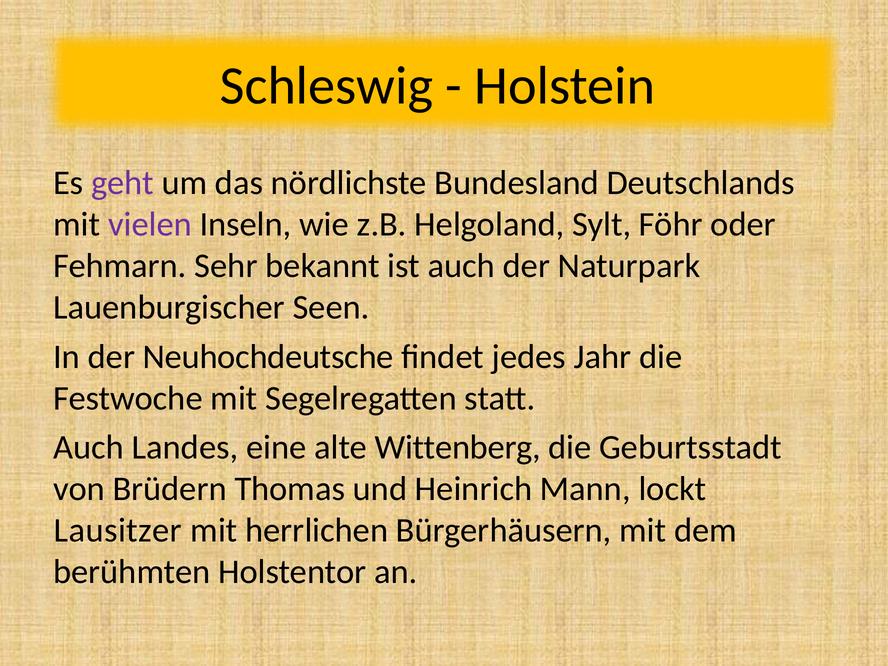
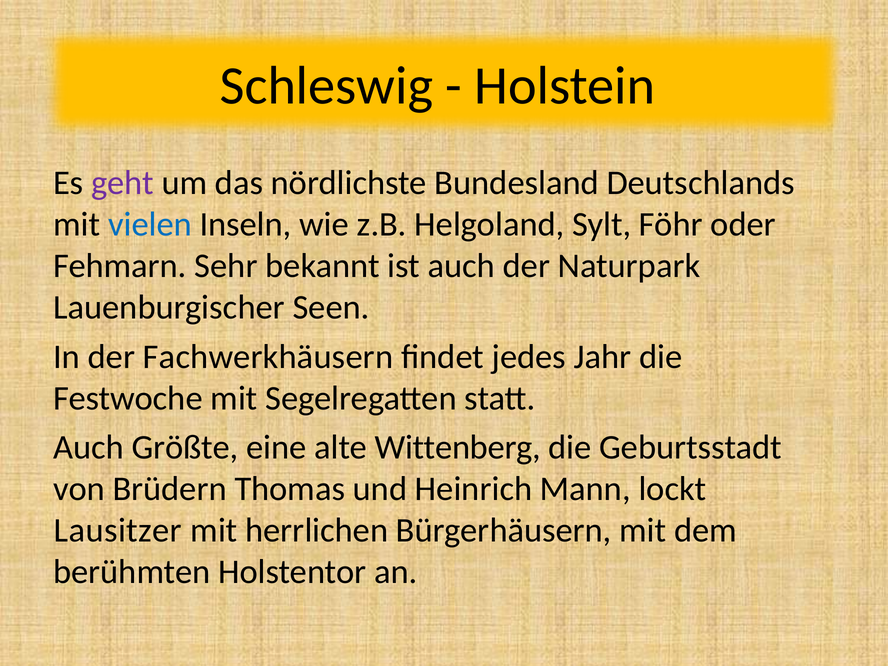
vielen colour: purple -> blue
Neuhochdeutsche: Neuhochdeutsche -> Fachwerkhäusern
Landes: Landes -> Größte
